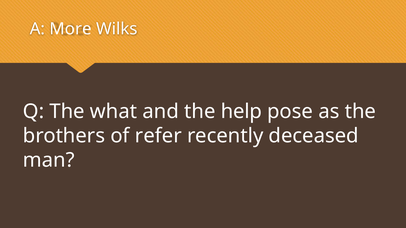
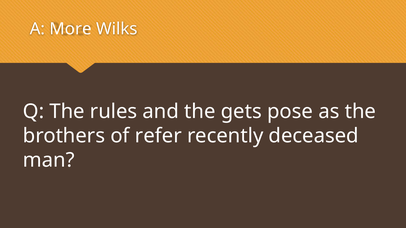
what: what -> rules
help: help -> gets
